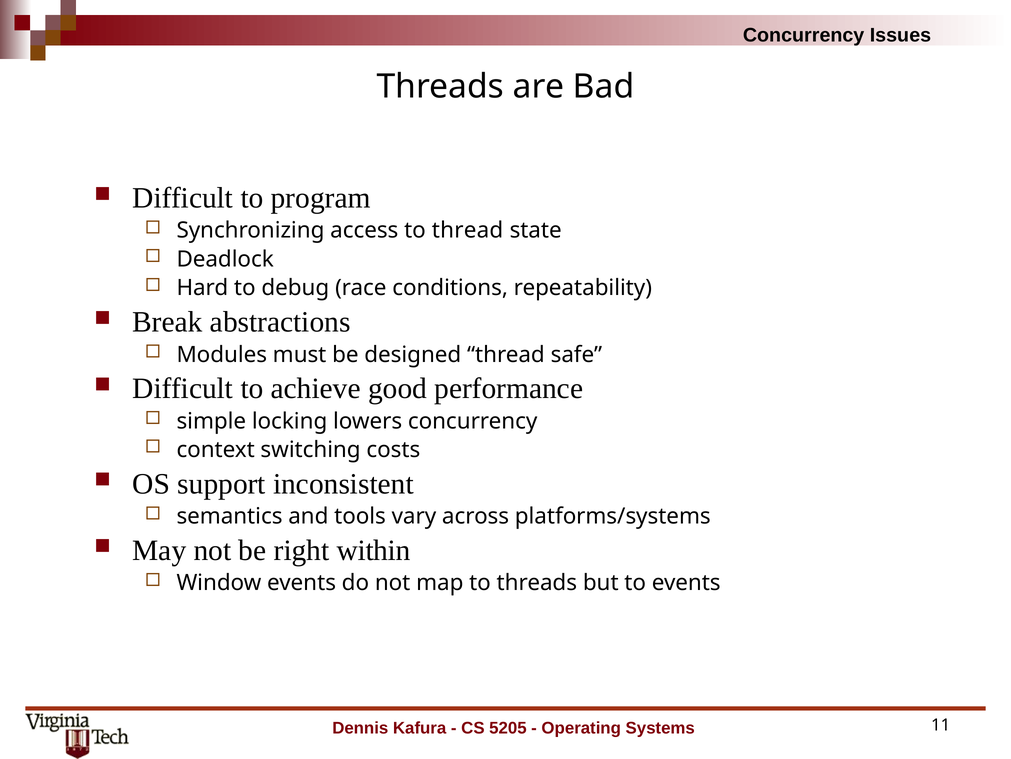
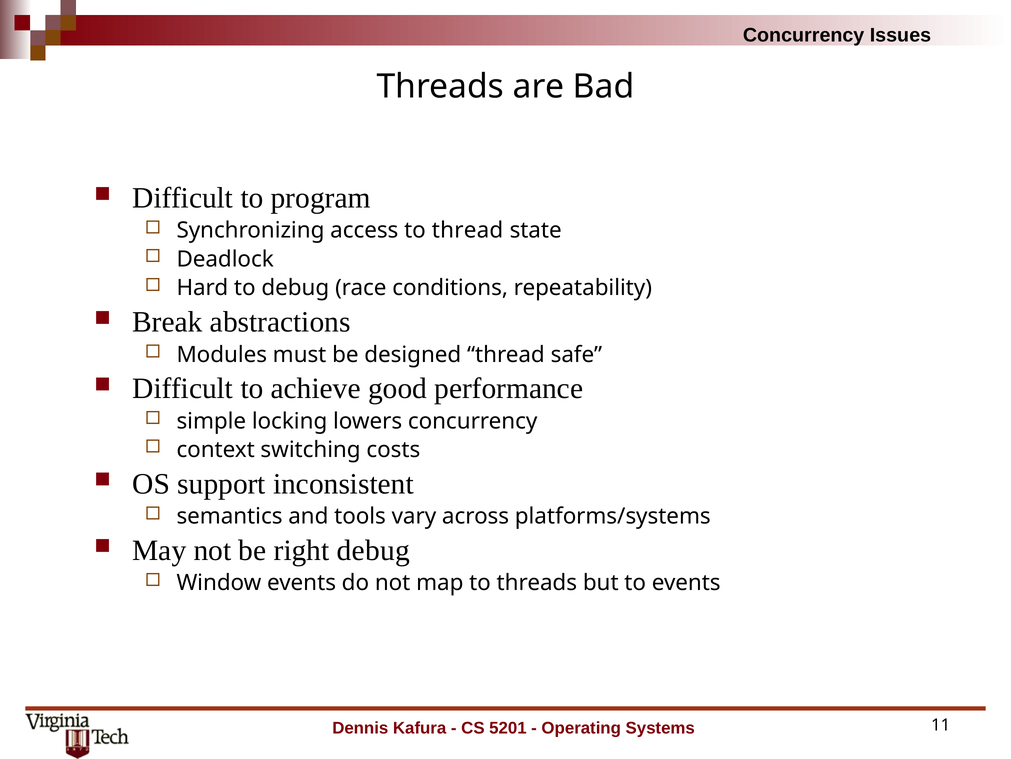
right within: within -> debug
5205: 5205 -> 5201
